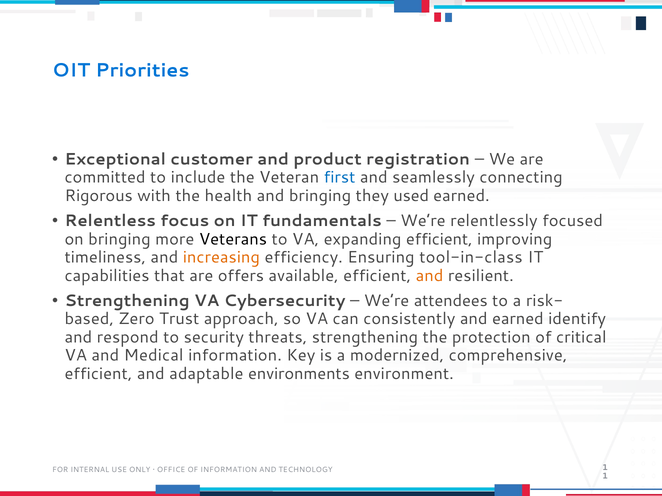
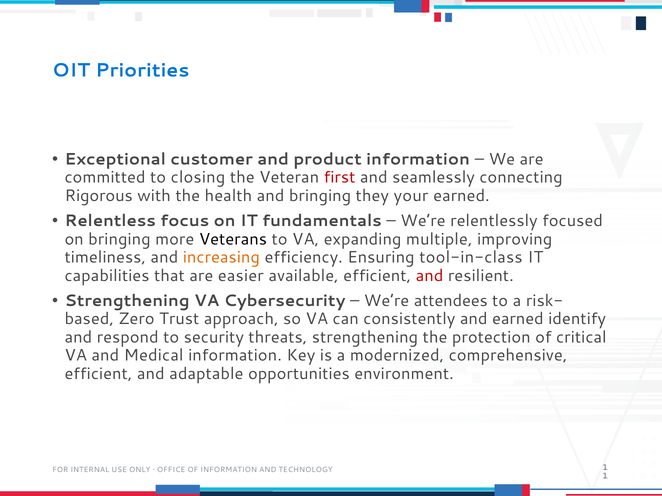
product registration: registration -> information
include: include -> closing
first colour: blue -> red
used: used -> your
expanding efficient: efficient -> multiple
offers: offers -> easier
and at (430, 276) colour: orange -> red
environments: environments -> opportunities
